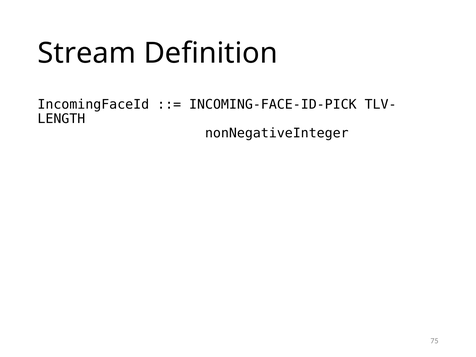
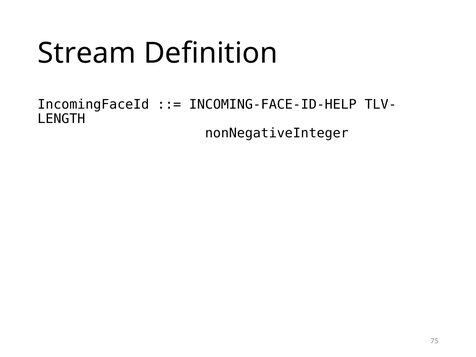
INCOMING-FACE-ID-PICK: INCOMING-FACE-ID-PICK -> INCOMING-FACE-ID-HELP
